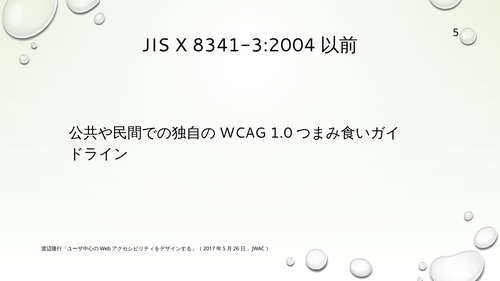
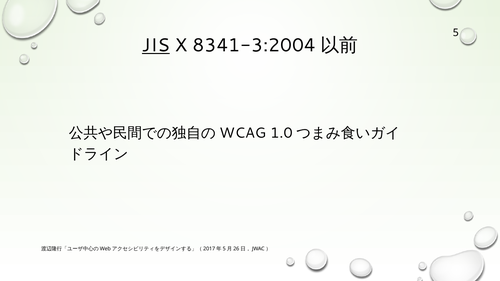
JIS underline: none -> present
